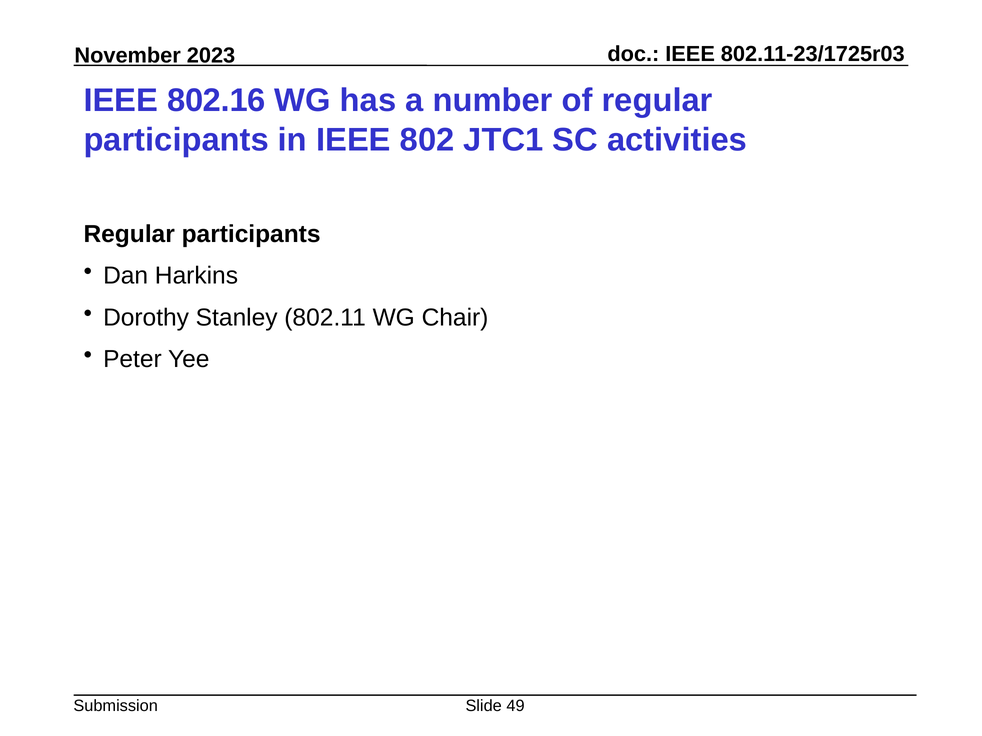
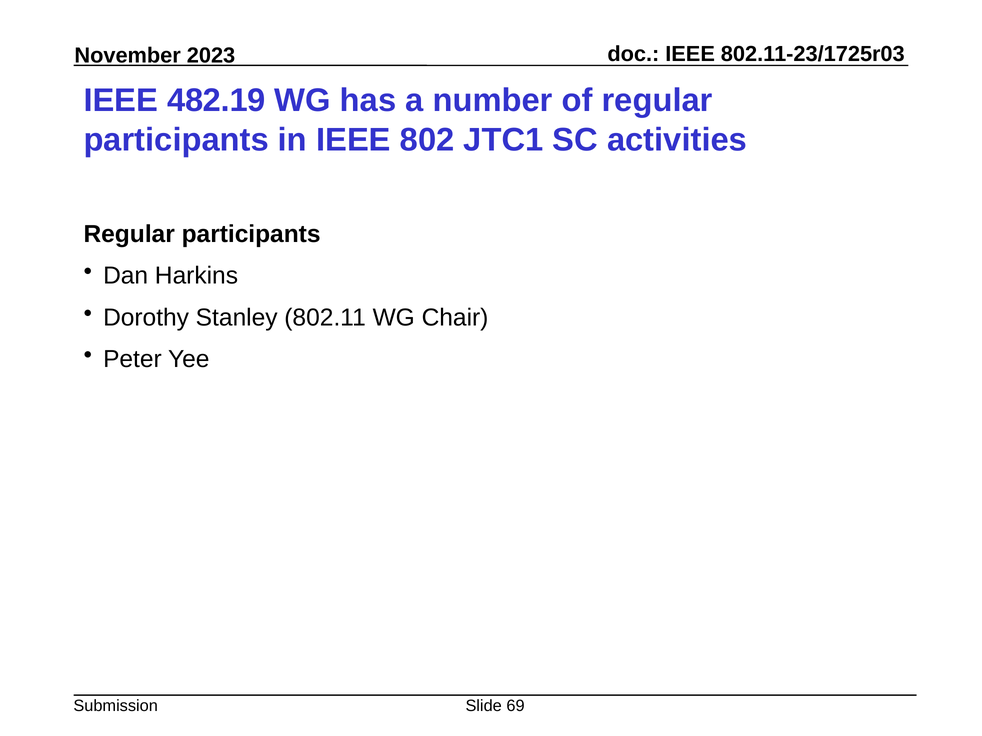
802.16: 802.16 -> 482.19
49: 49 -> 69
